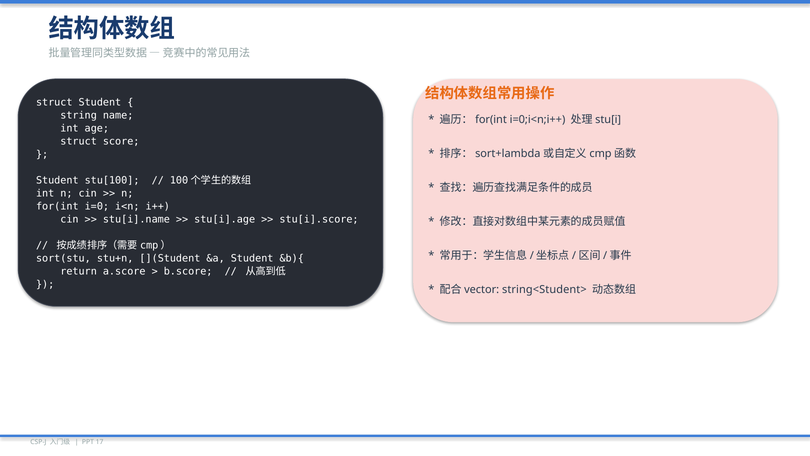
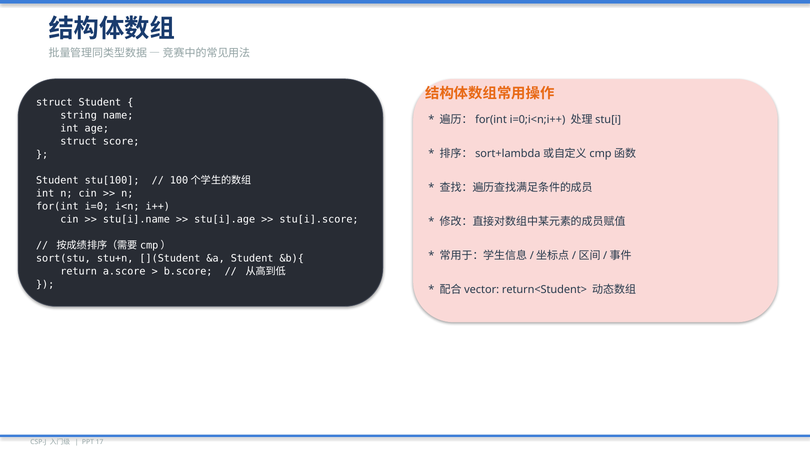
string<Student>: string<Student> -> return<Student>
